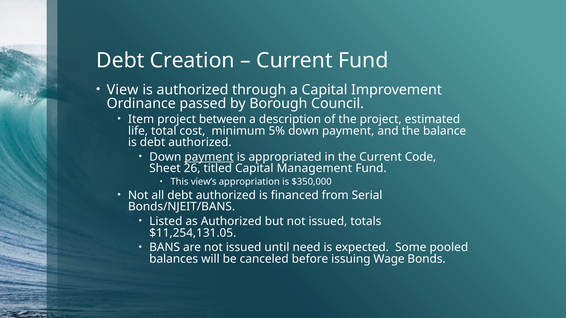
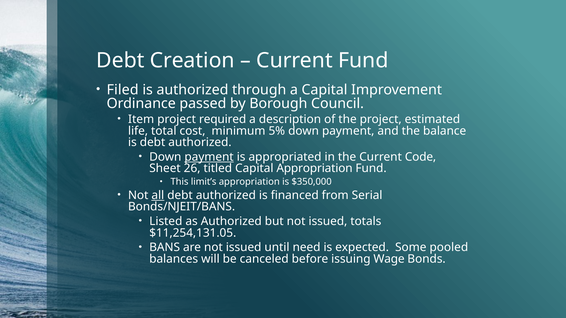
View: View -> Filed
between: between -> required
Capital Management: Management -> Appropriation
view’s: view’s -> limit’s
all underline: none -> present
